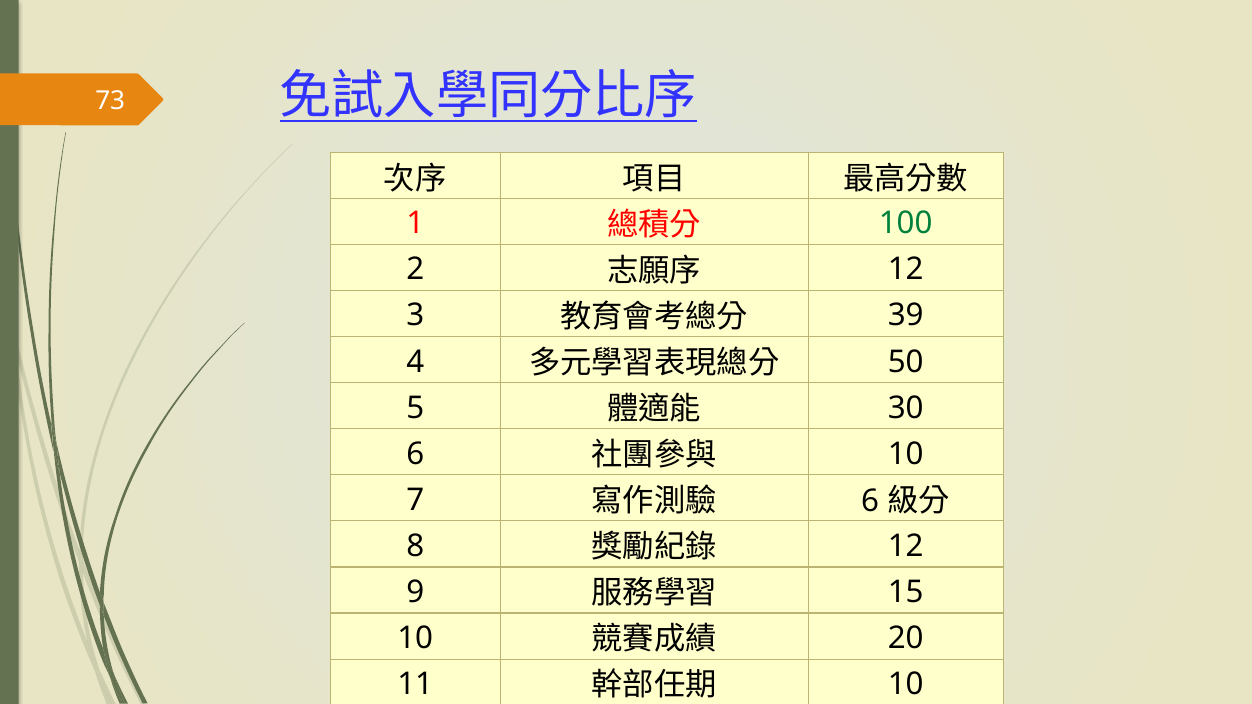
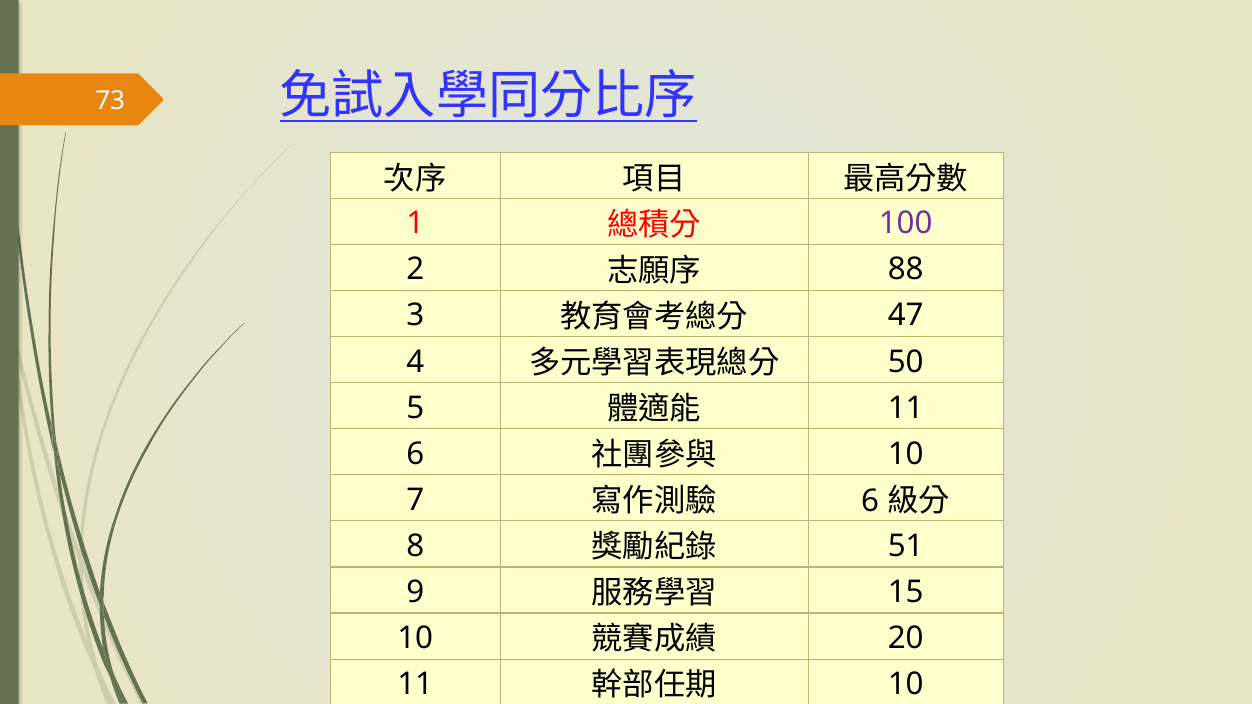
100 colour: green -> purple
12 at (906, 270): 12 -> 88
39: 39 -> 47
30 at (906, 408): 30 -> 11
12 at (906, 546): 12 -> 51
